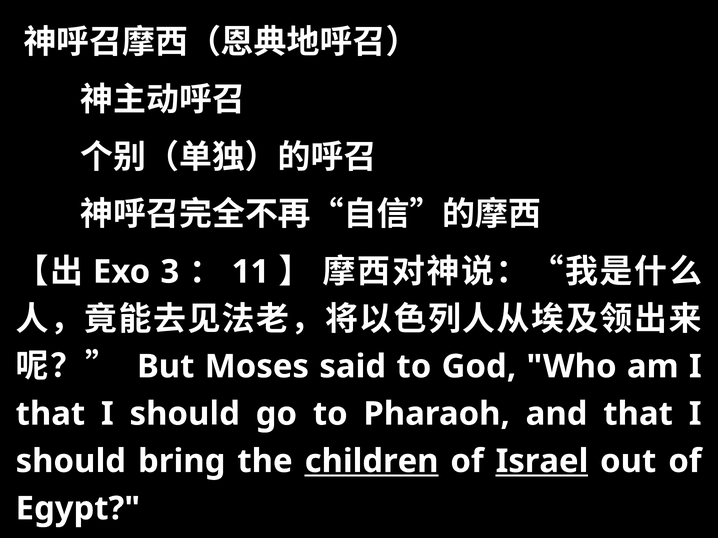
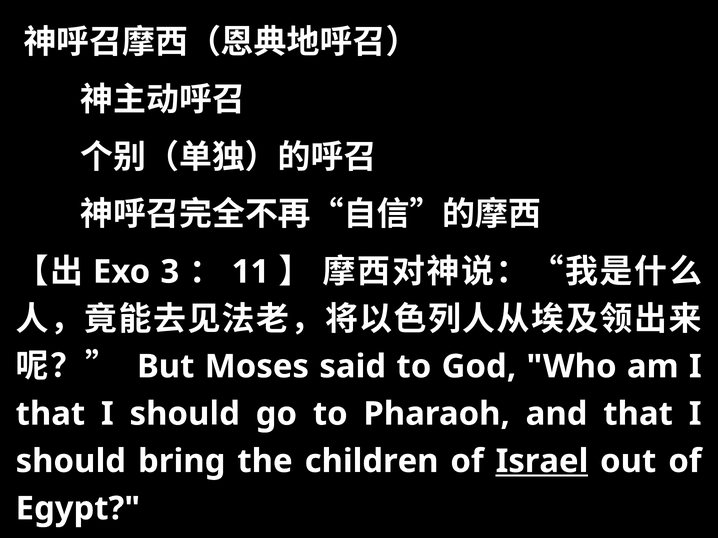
children underline: present -> none
